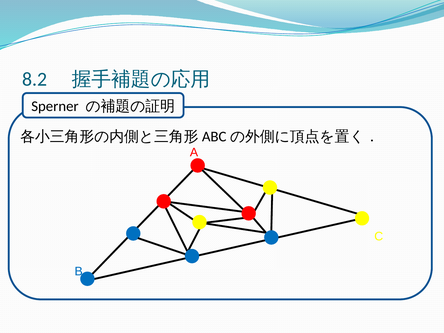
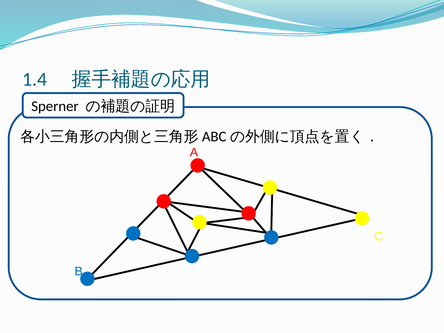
8.2: 8.2 -> 1.4
